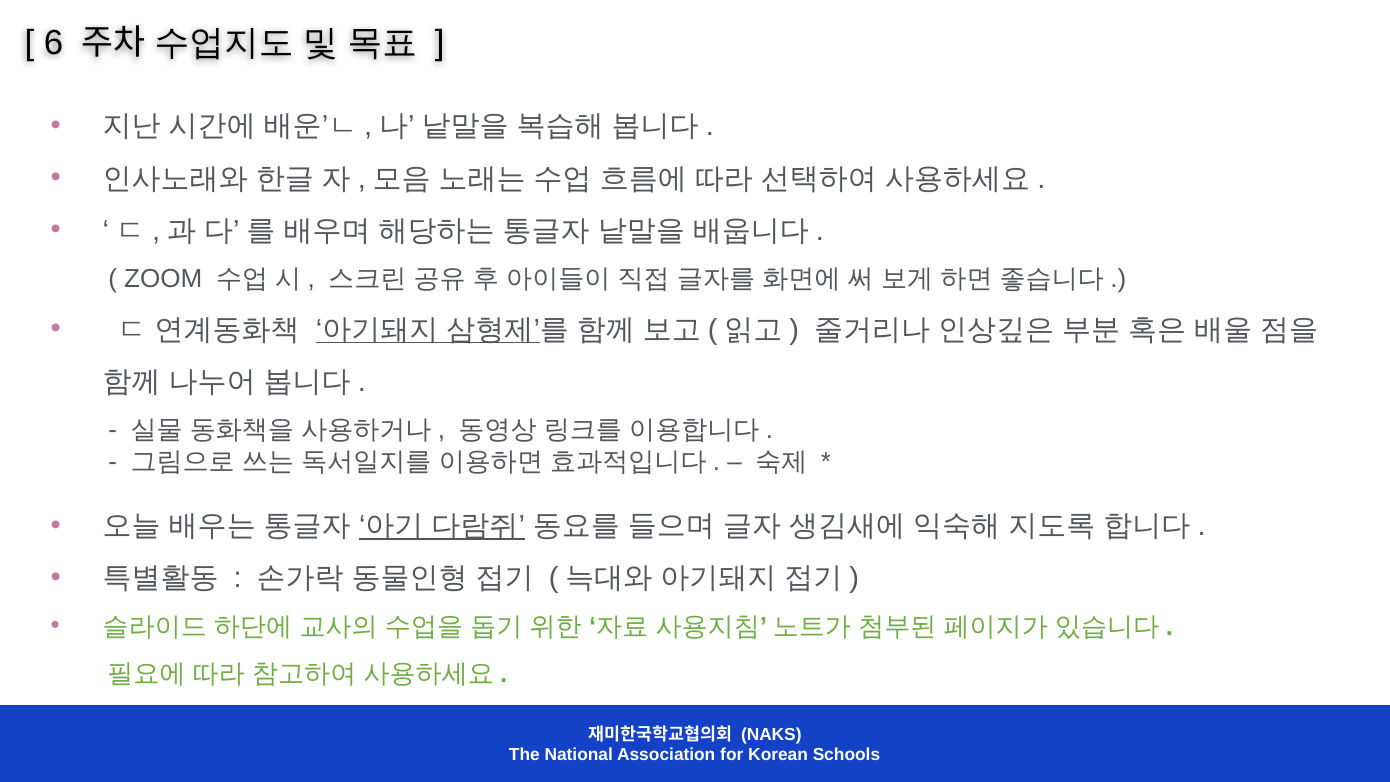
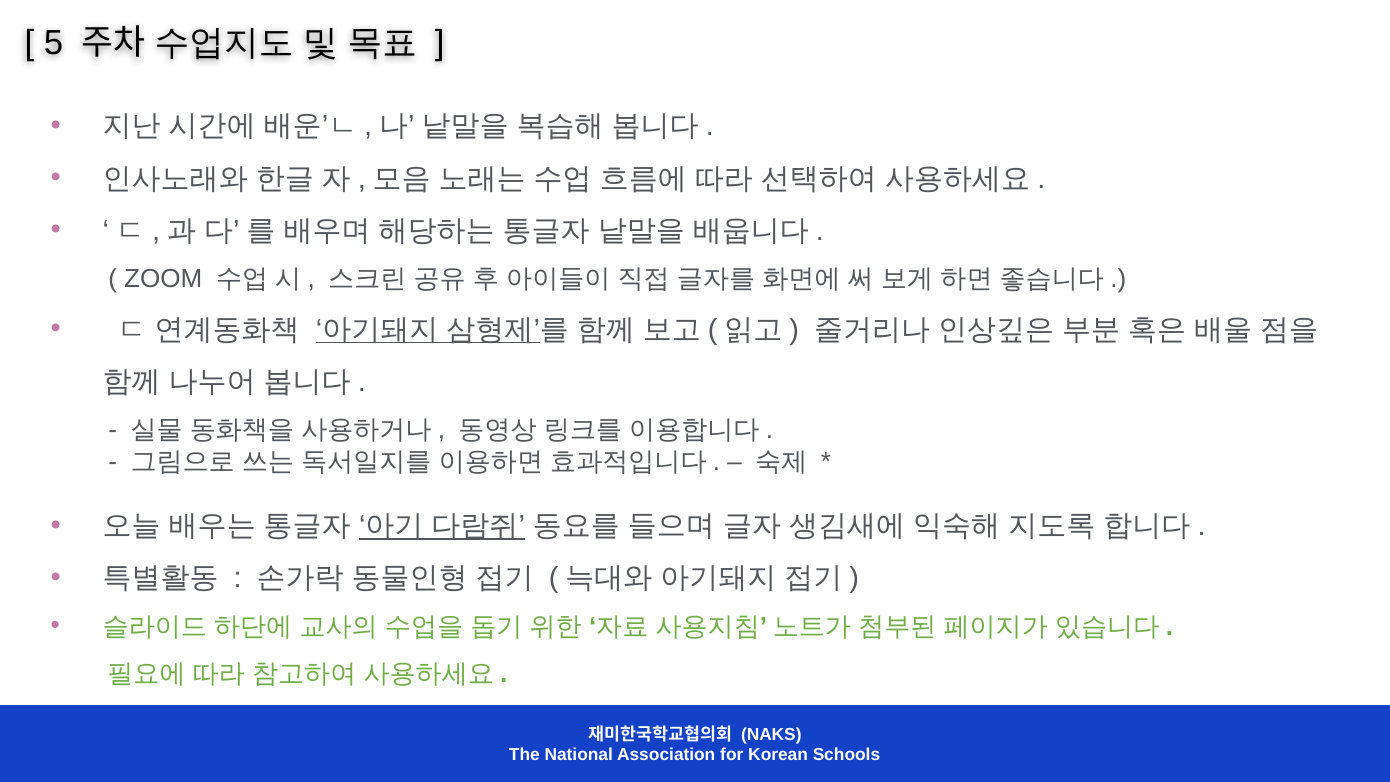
6: 6 -> 5
